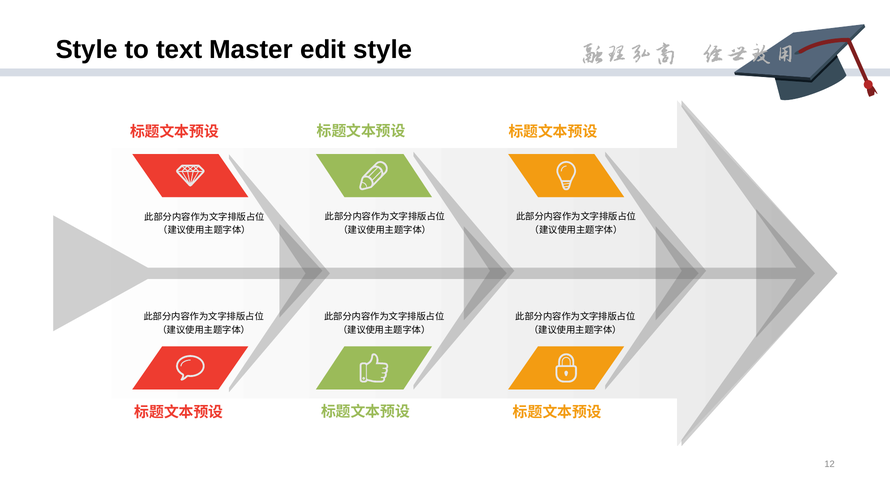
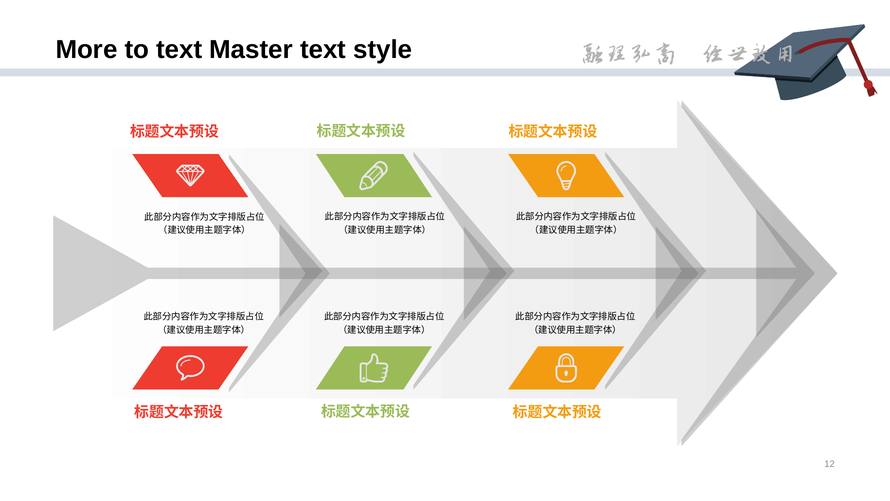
Style at (87, 50): Style -> More
Master edit: edit -> text
